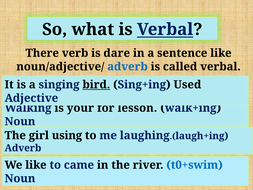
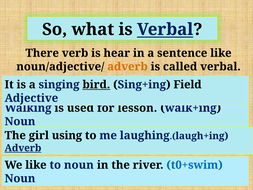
dare: dare -> hear
adverb at (127, 67) colour: blue -> orange
Used: Used -> Field
your: your -> used
Adverb at (23, 148) underline: none -> present
to came: came -> noun
